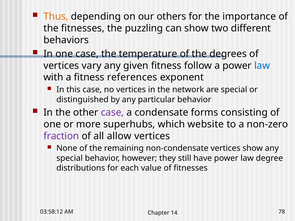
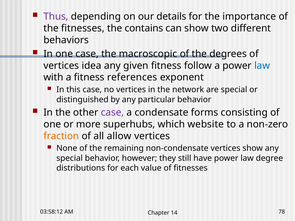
Thus colour: orange -> purple
others: others -> details
puzzling: puzzling -> contains
temperature: temperature -> macroscopic
vary: vary -> idea
fraction colour: purple -> orange
